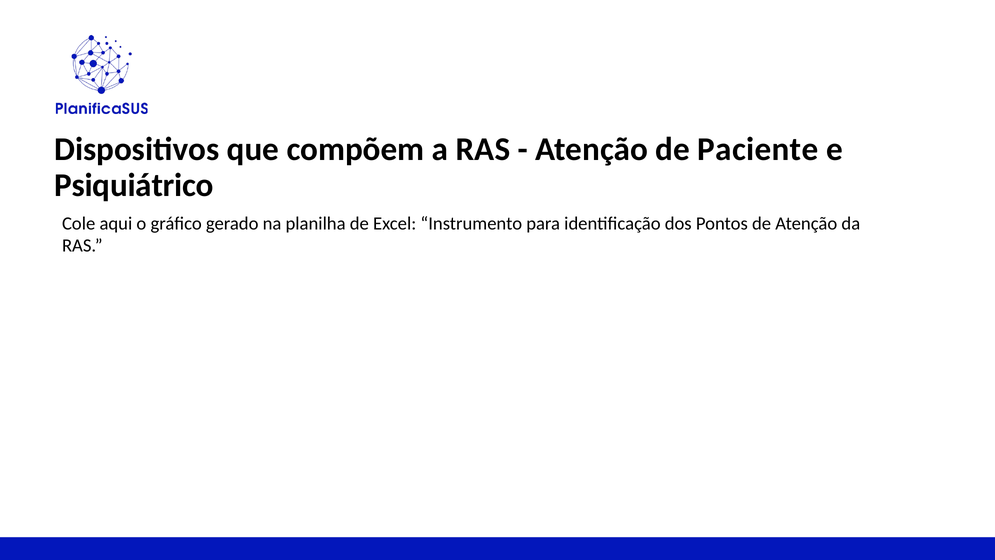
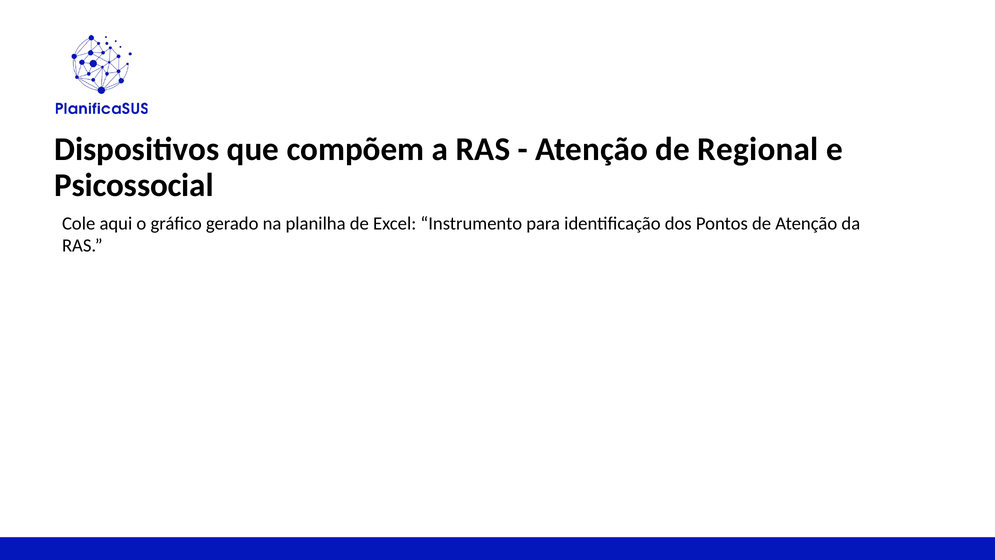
Paciente: Paciente -> Regional
Psiquiátrico: Psiquiátrico -> Psicossocial
